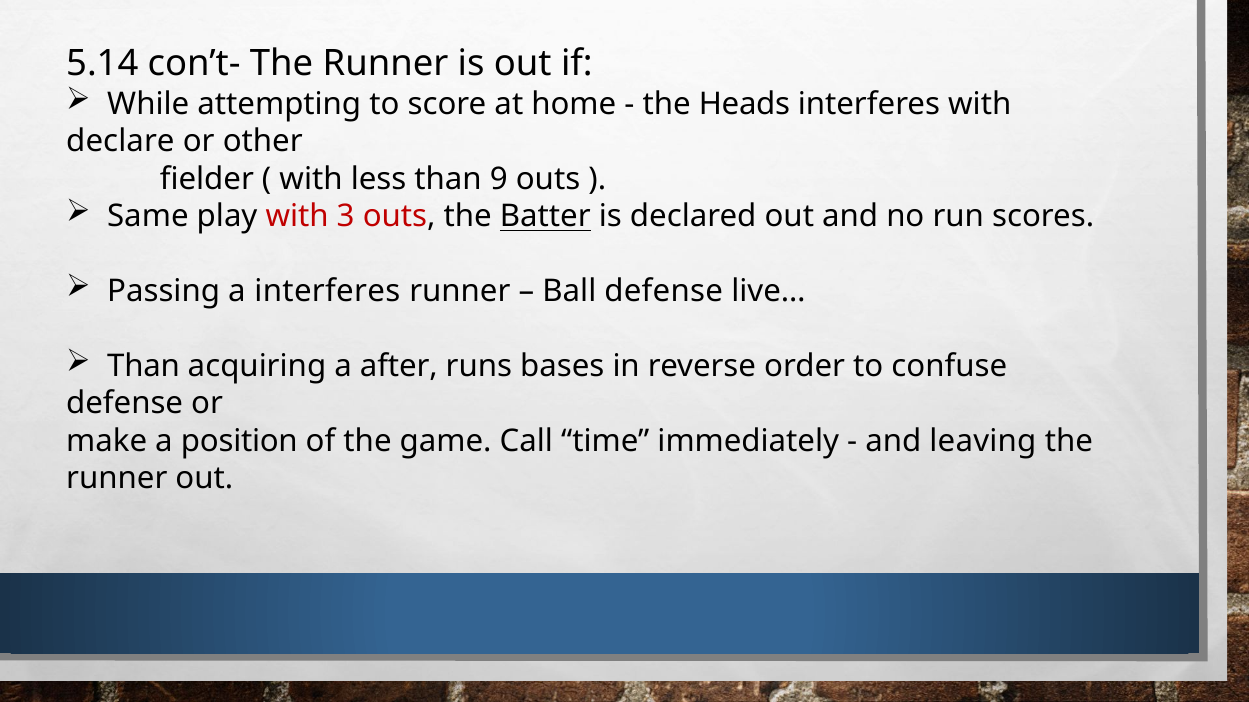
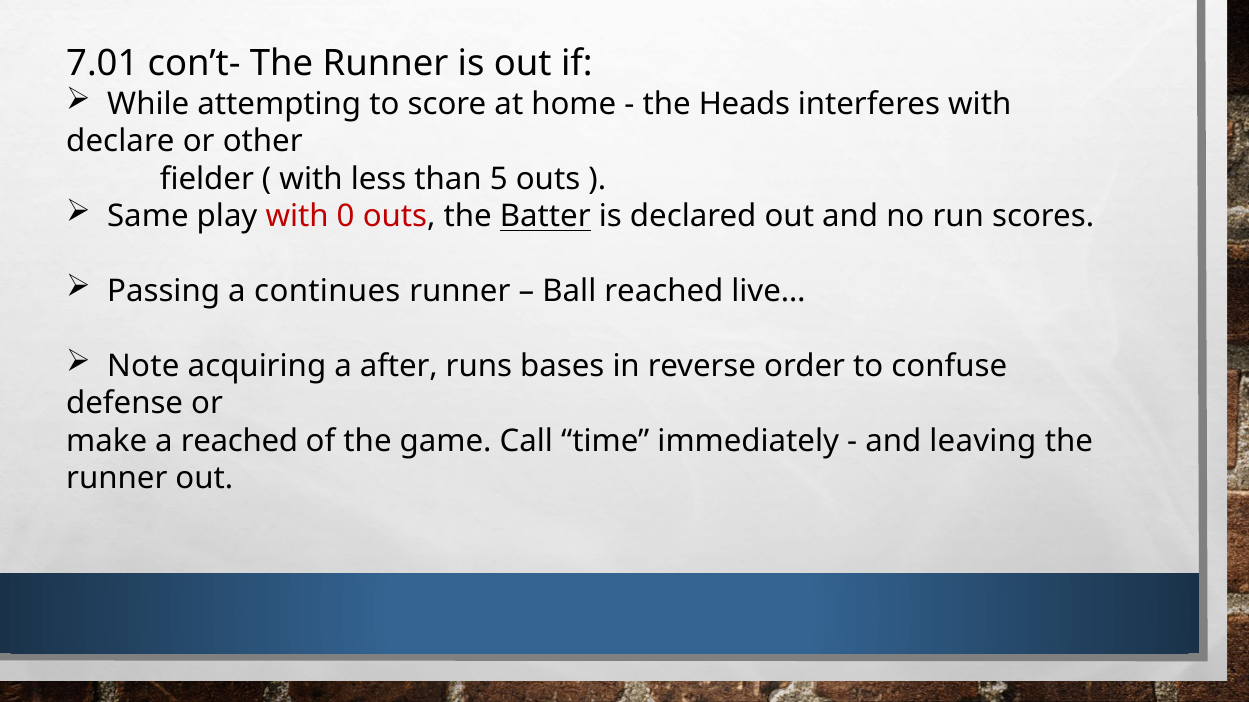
5.14: 5.14 -> 7.01
9: 9 -> 5
3: 3 -> 0
a interferes: interferes -> continues
Ball defense: defense -> reached
Than at (144, 366): Than -> Note
a position: position -> reached
